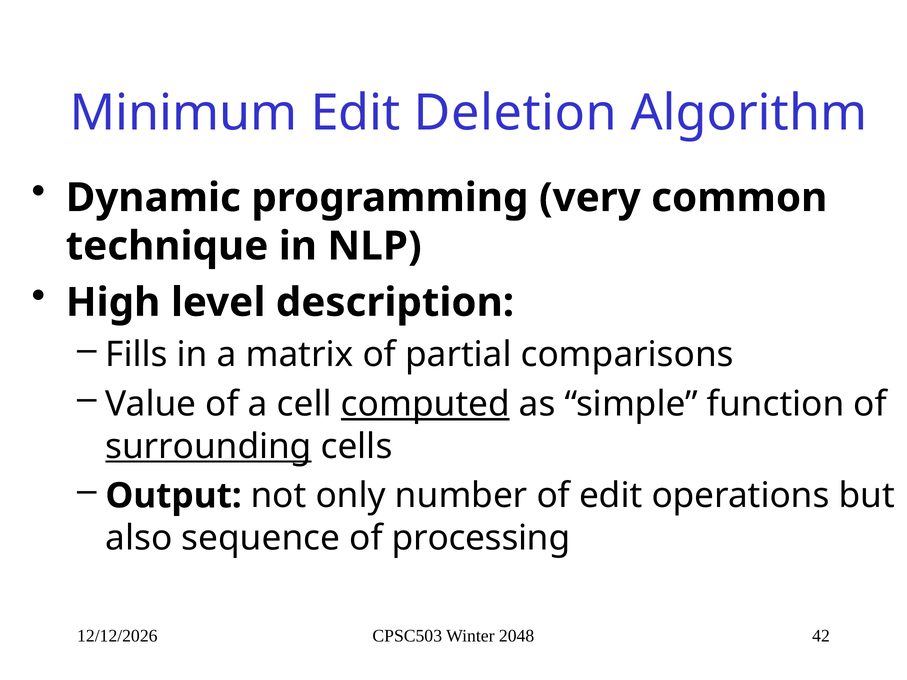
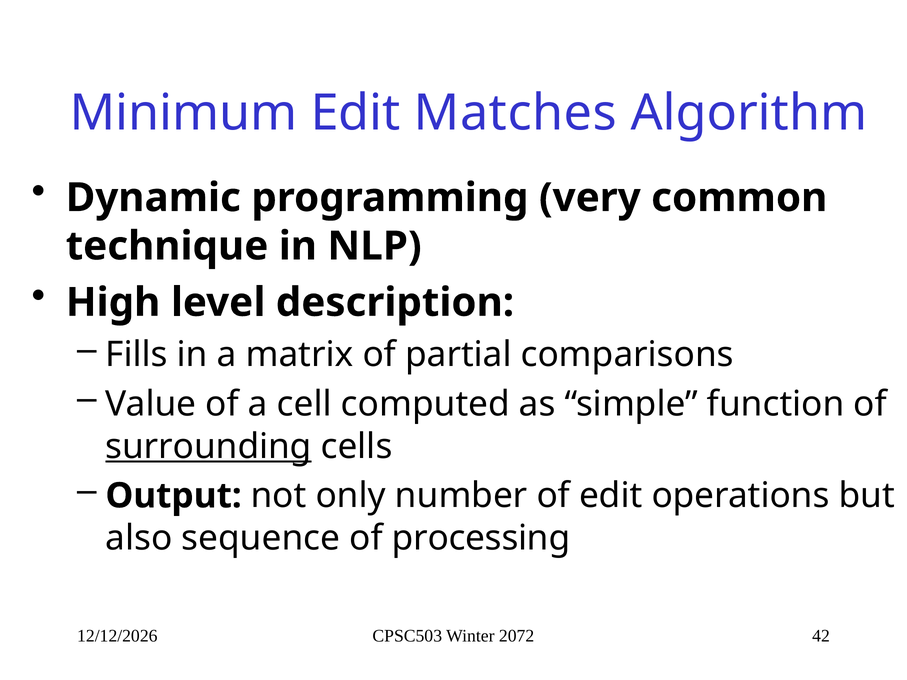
Deletion: Deletion -> Matches
computed underline: present -> none
2048: 2048 -> 2072
